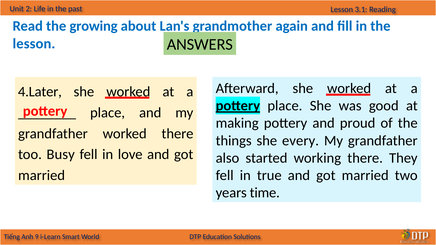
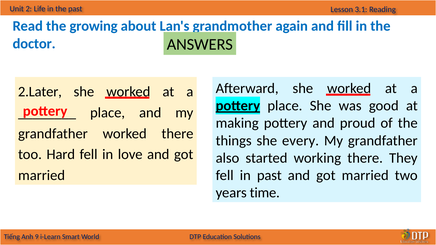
lesson at (34, 44): lesson -> doctor
4.Later: 4.Later -> 2.Later
Busy: Busy -> Hard
in true: true -> past
